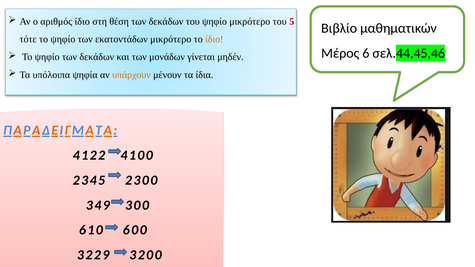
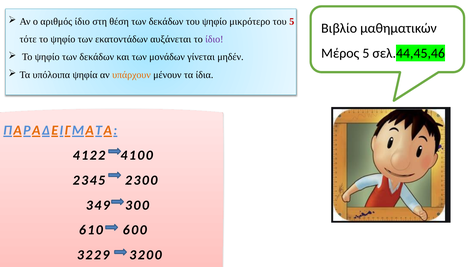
εκατοντάδων μικρότερο: μικρότερο -> αυξάνεται
ίδιο at (214, 39) colour: orange -> purple
Μέρος 6: 6 -> 5
